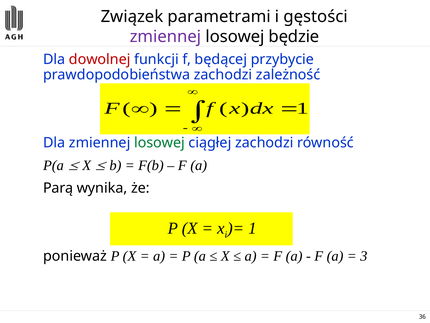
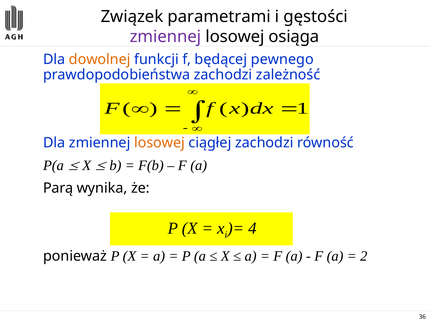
będzie: będzie -> osiąga
dowolnej colour: red -> orange
przybycie: przybycie -> pewnego
losowej at (159, 143) colour: green -> orange
1 at (252, 228): 1 -> 4
3: 3 -> 2
